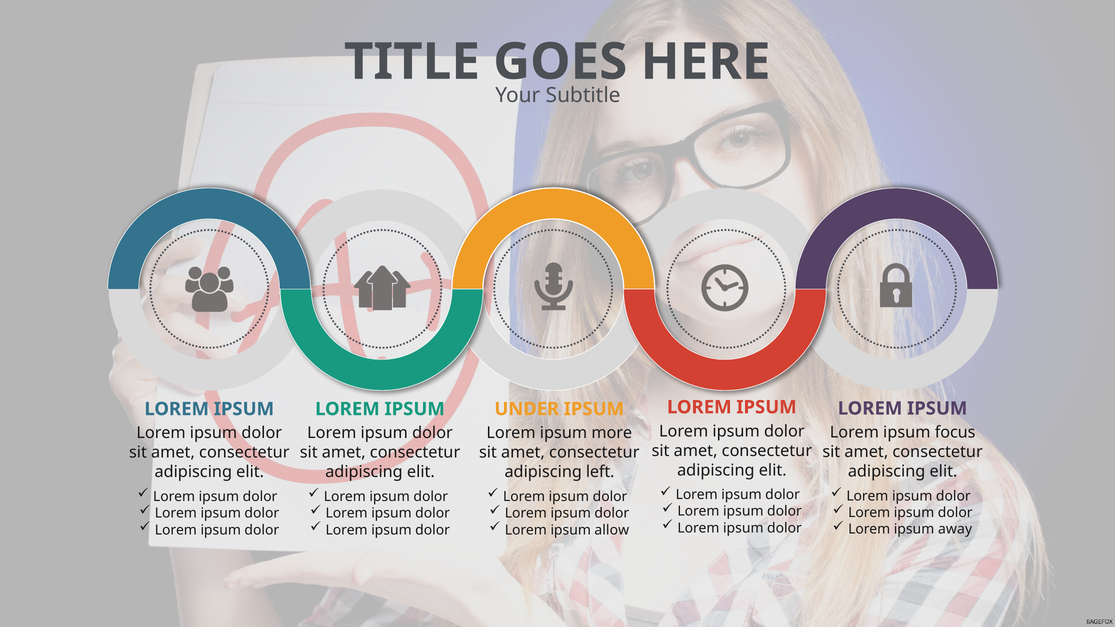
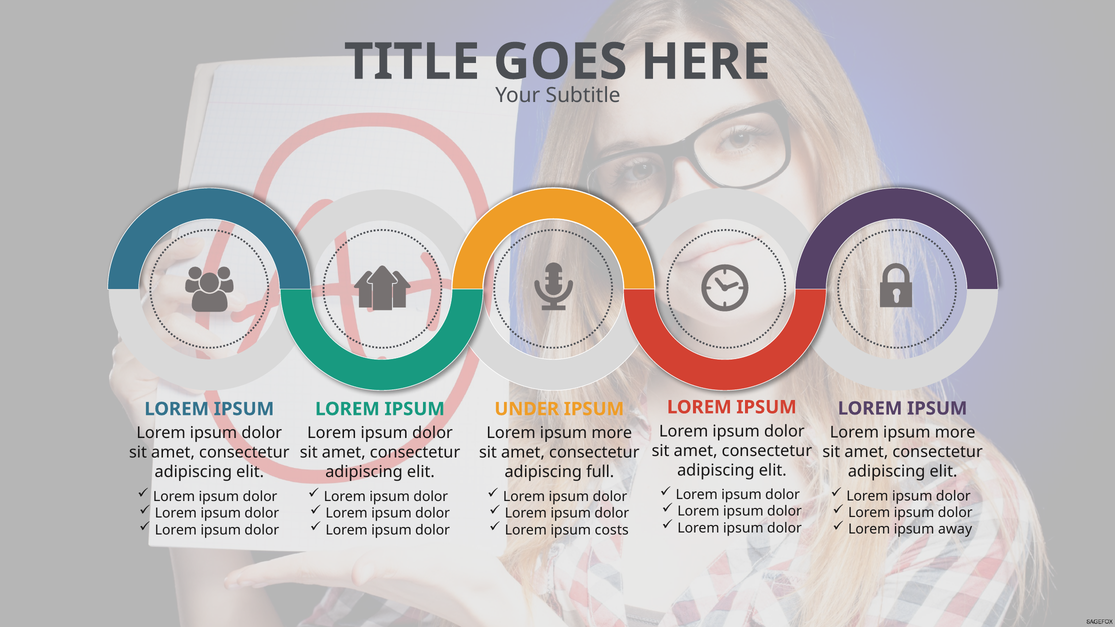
focus at (955, 433): focus -> more
left: left -> full
allow: allow -> costs
